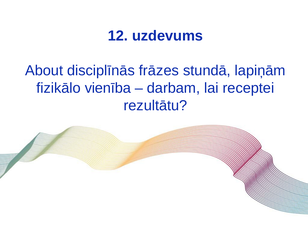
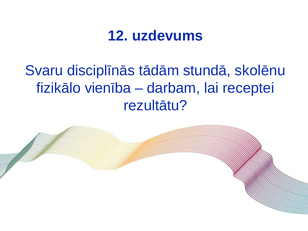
About: About -> Svaru
frāzes: frāzes -> tādām
lapiņām: lapiņām -> skolēnu
